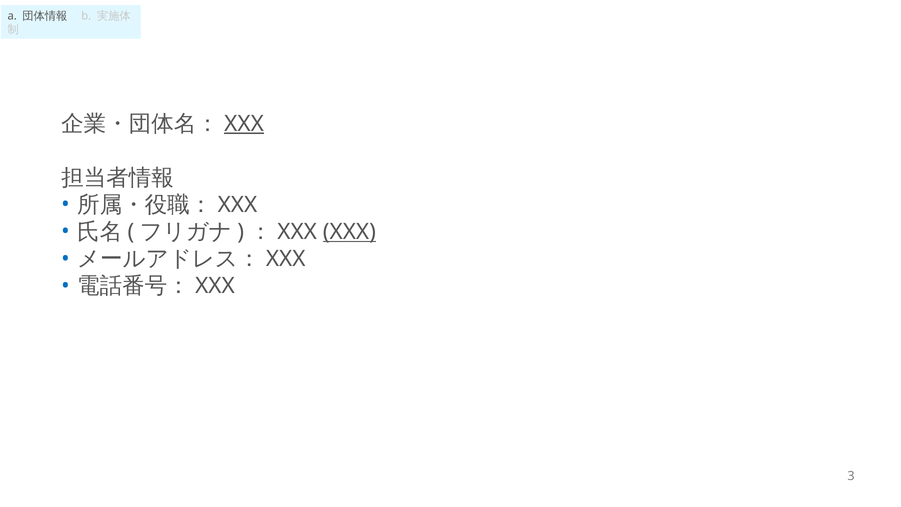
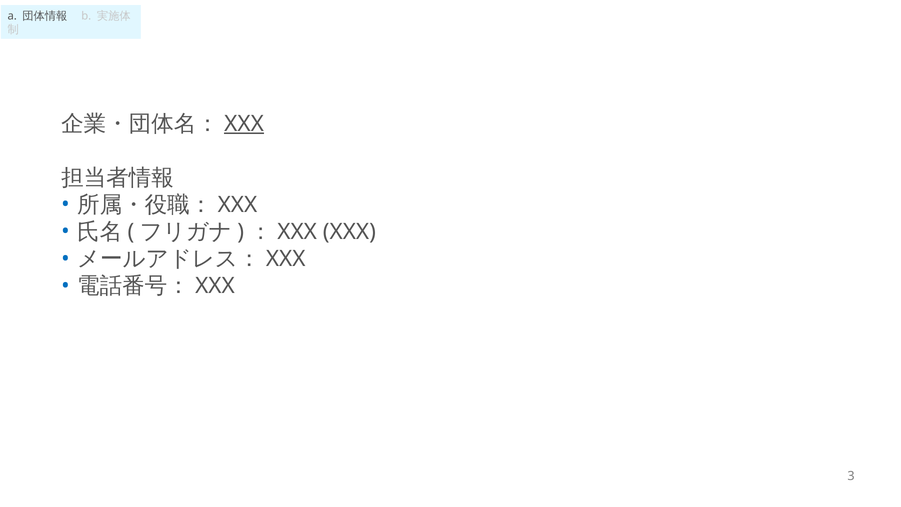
XXX at (349, 232) underline: present -> none
